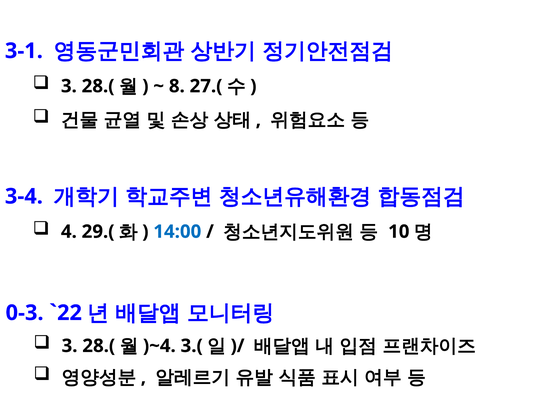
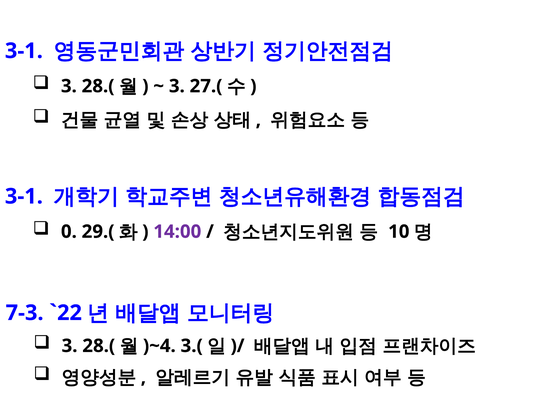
8 at (177, 86): 8 -> 3
3-4 at (24, 196): 3-4 -> 3-1
4: 4 -> 0
14:00 colour: blue -> purple
0-3: 0-3 -> 7-3
